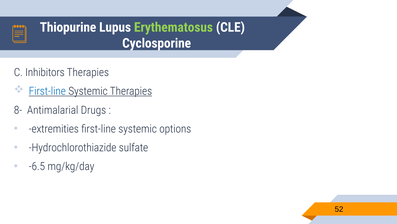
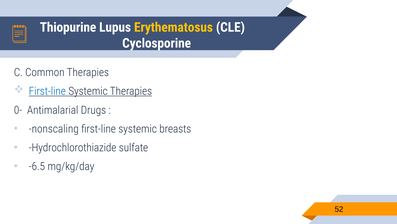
Erythematosus colour: light green -> yellow
Inhibitors: Inhibitors -> Common
8-: 8- -> 0-
extremities: extremities -> nonscaling
options: options -> breasts
